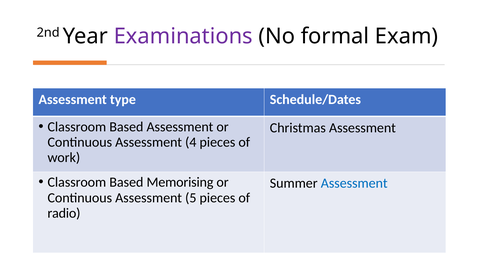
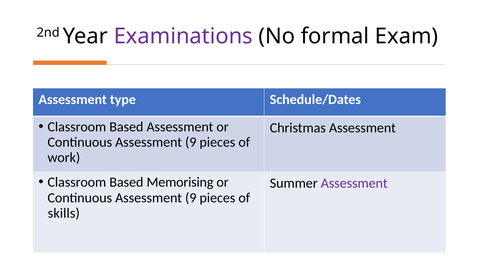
4 at (191, 142): 4 -> 9
Assessment at (354, 183) colour: blue -> purple
5 at (191, 197): 5 -> 9
radio: radio -> skills
